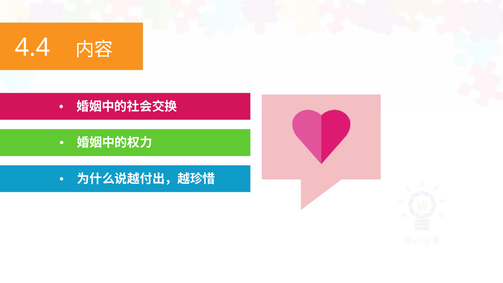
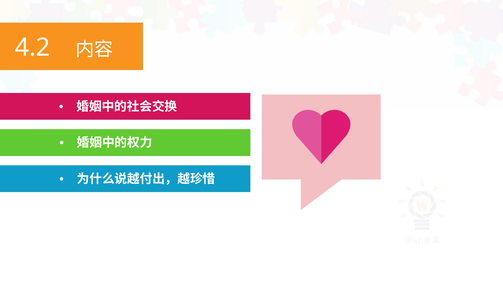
4.4: 4.4 -> 4.2
